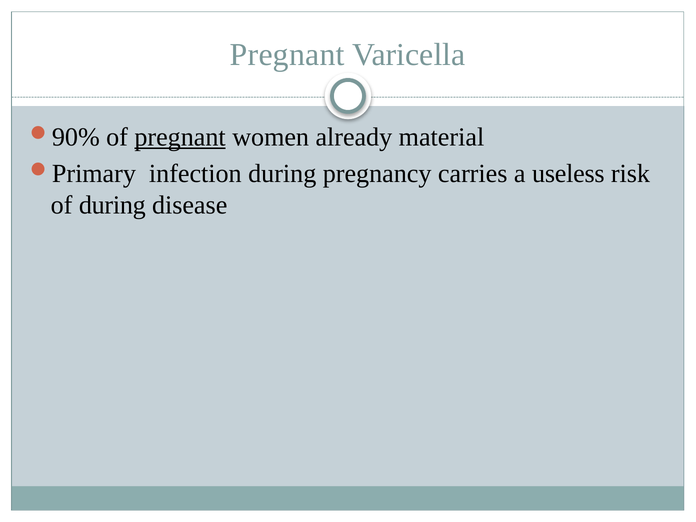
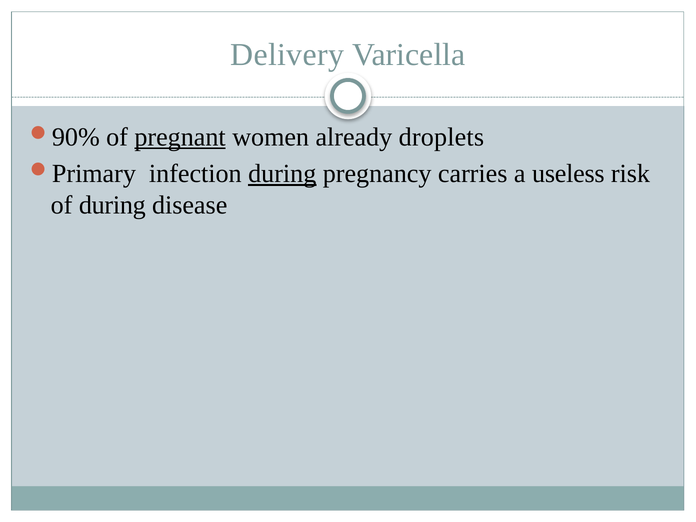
Pregnant at (287, 55): Pregnant -> Delivery
material: material -> droplets
during at (282, 174) underline: none -> present
